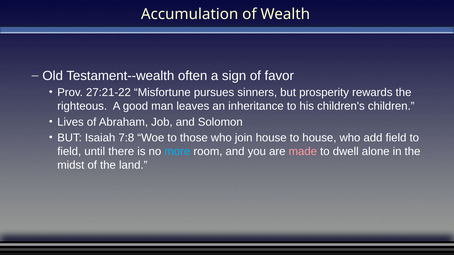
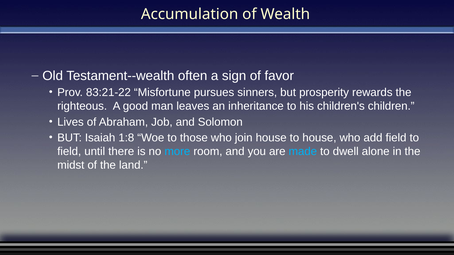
27:21-22: 27:21-22 -> 83:21-22
7:8: 7:8 -> 1:8
made colour: pink -> light blue
